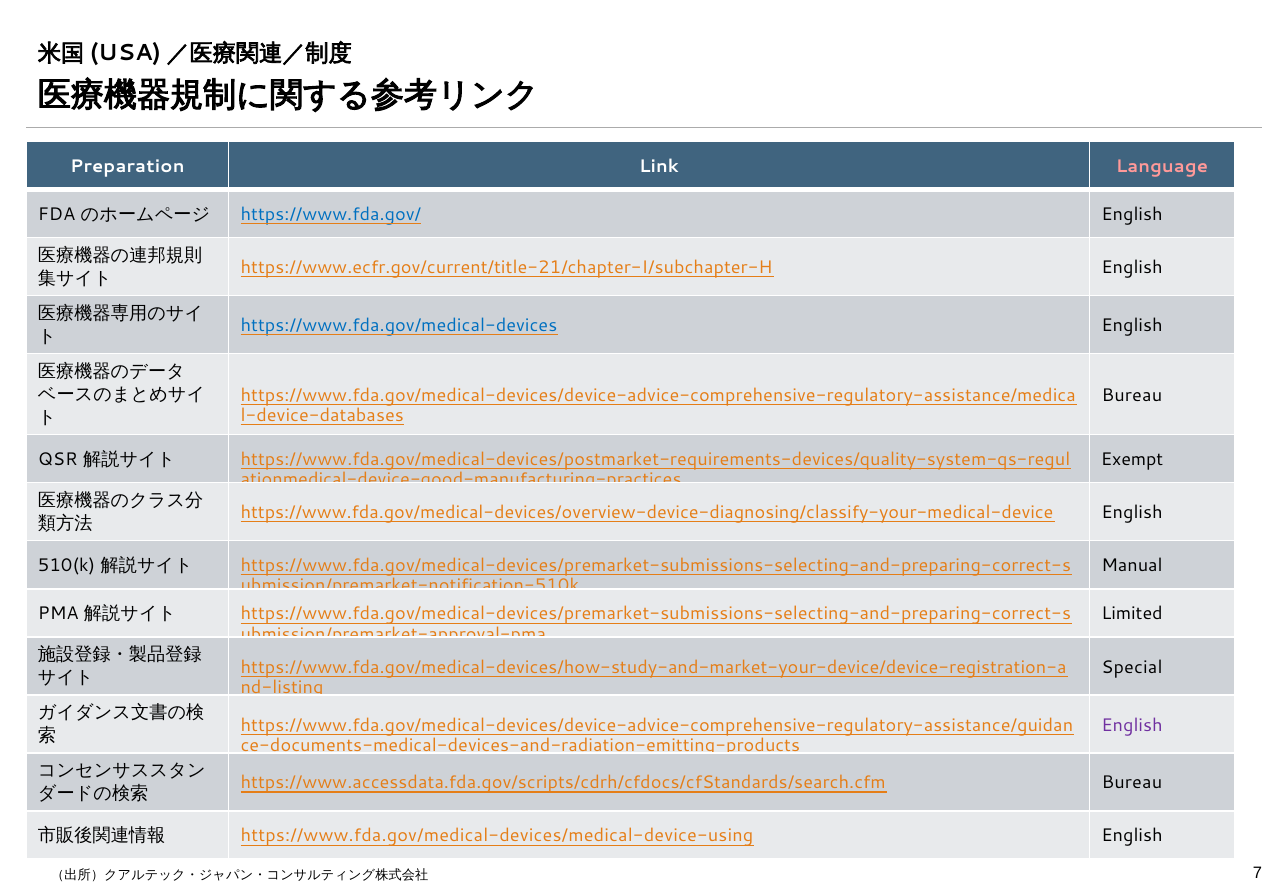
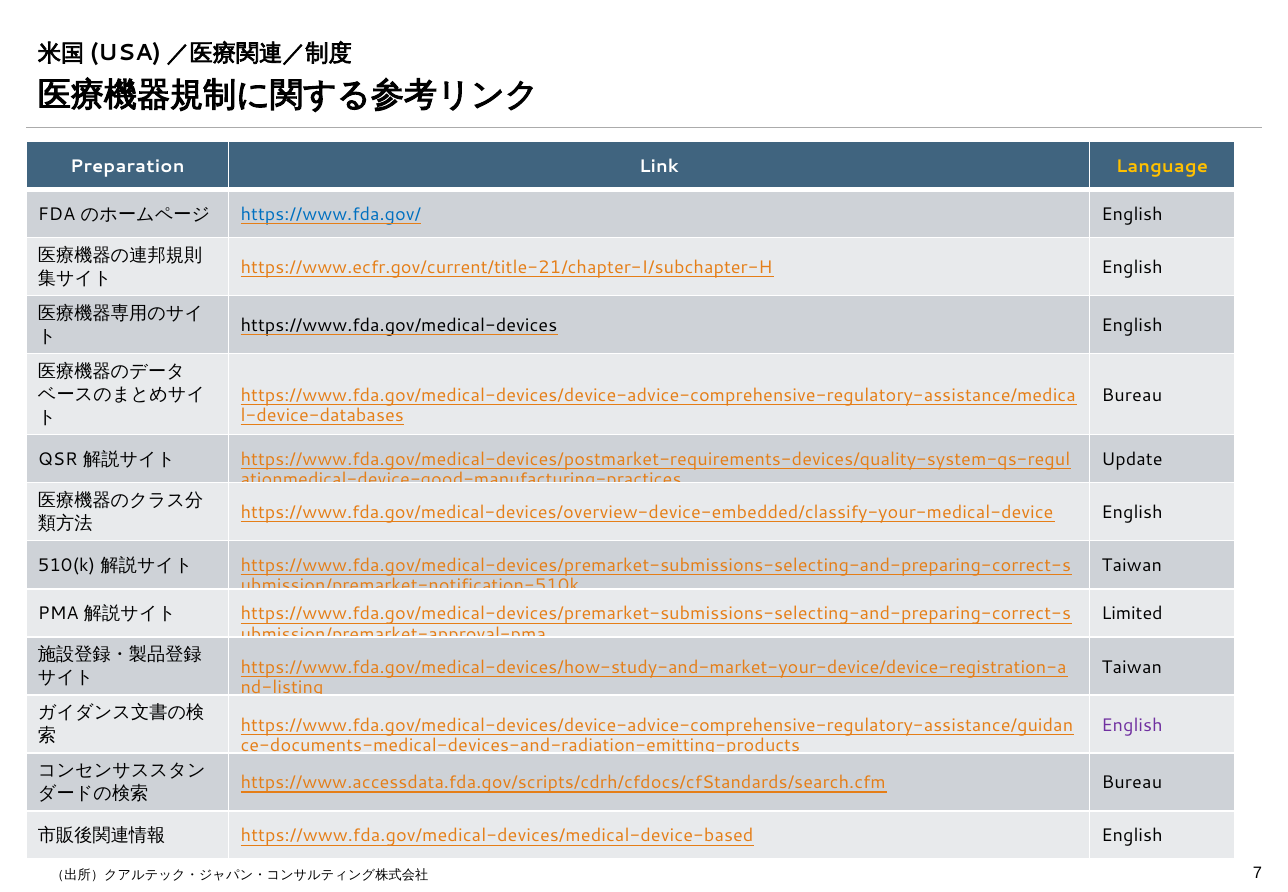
Language colour: pink -> yellow
https://www.fda.gov/medical-devices colour: blue -> black
Exempt: Exempt -> Update
https://www.fda.gov/medical-devices/overview-device-diagnosing/classify-your-medical-device: https://www.fda.gov/medical-devices/overview-device-diagnosing/classify-your-medical-device -> https://www.fda.gov/medical-devices/overview-device-embedded/classify-your-medical-device
Manual at (1132, 566): Manual -> Taiwan
Special at (1132, 667): Special -> Taiwan
https://www.fda.gov/medical-devices/medical-device-using: https://www.fda.gov/medical-devices/medical-device-using -> https://www.fda.gov/medical-devices/medical-device-based
